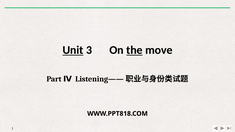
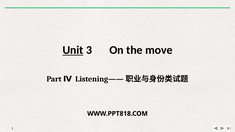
the underline: present -> none
